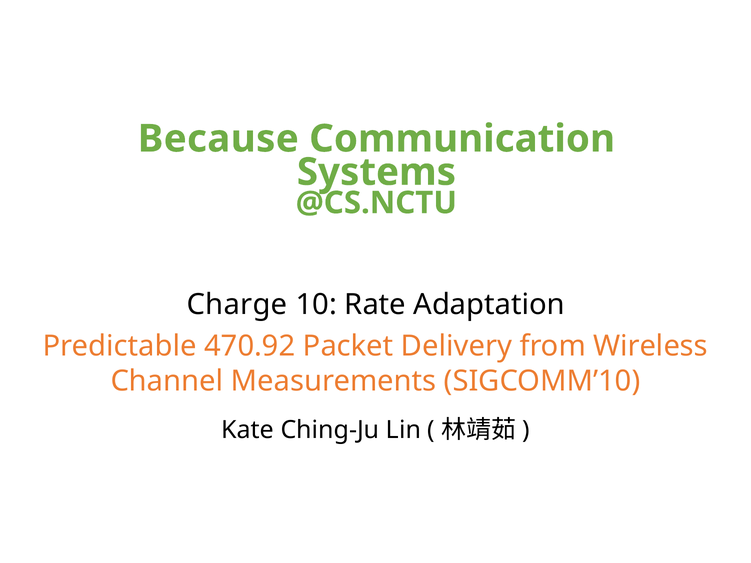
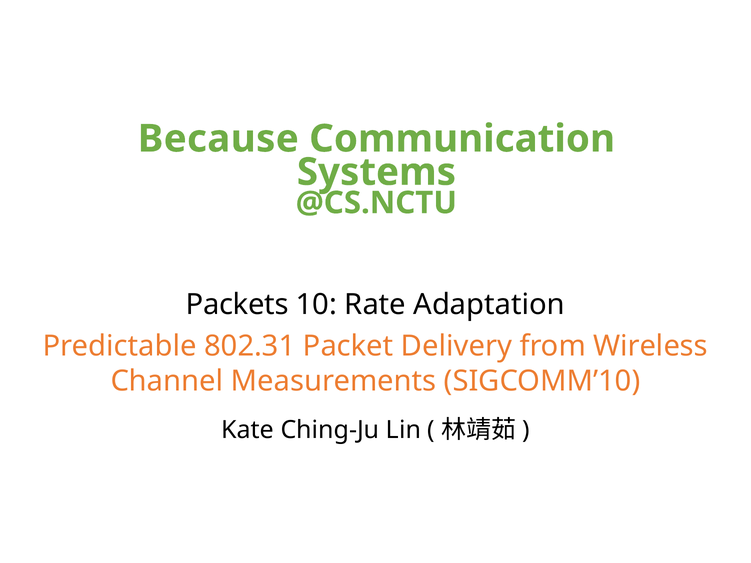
Charge: Charge -> Packets
470.92: 470.92 -> 802.31
